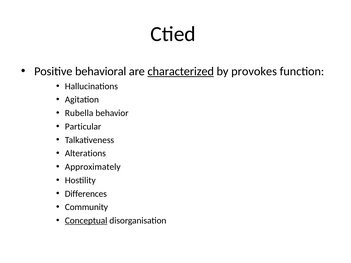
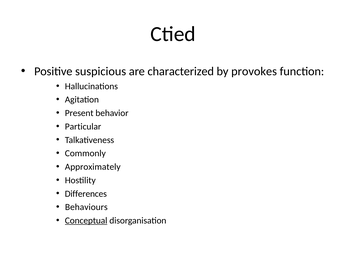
behavioral: behavioral -> suspicious
characterized underline: present -> none
Rubella: Rubella -> Present
Alterations: Alterations -> Commonly
Community: Community -> Behaviours
